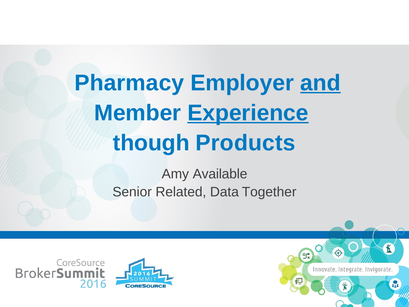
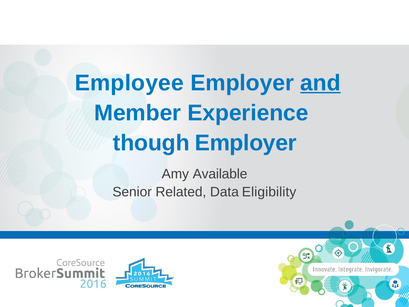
Pharmacy: Pharmacy -> Employee
Experience underline: present -> none
though Products: Products -> Employer
Together: Together -> Eligibility
